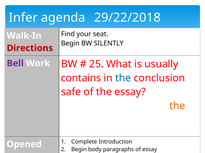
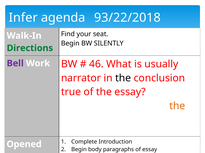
29/22/2018: 29/22/2018 -> 93/22/2018
Directions colour: red -> green
25: 25 -> 46
contains: contains -> narrator
the at (123, 78) colour: blue -> black
safe: safe -> true
